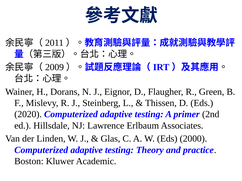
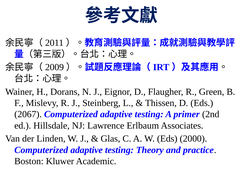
2020: 2020 -> 2067
